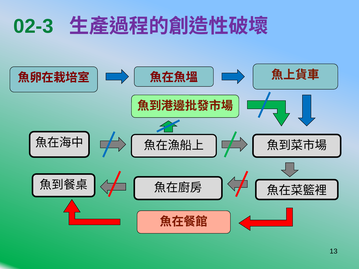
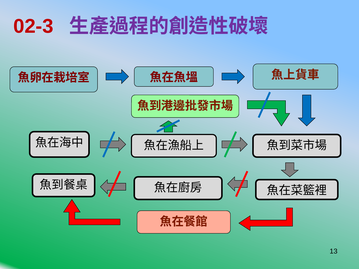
02-3 colour: green -> red
